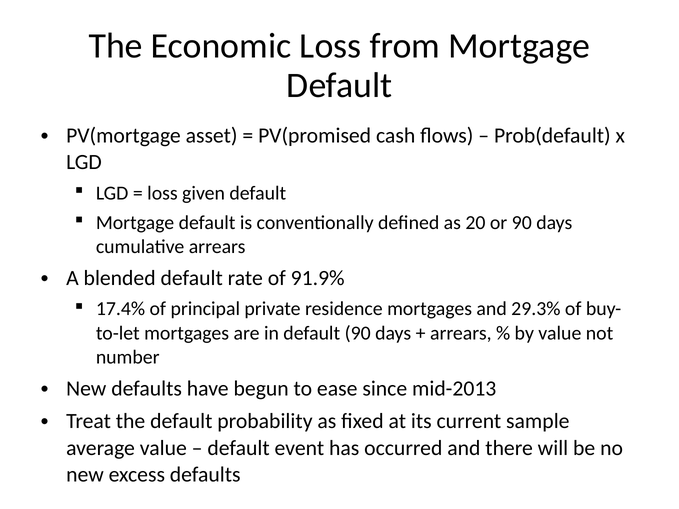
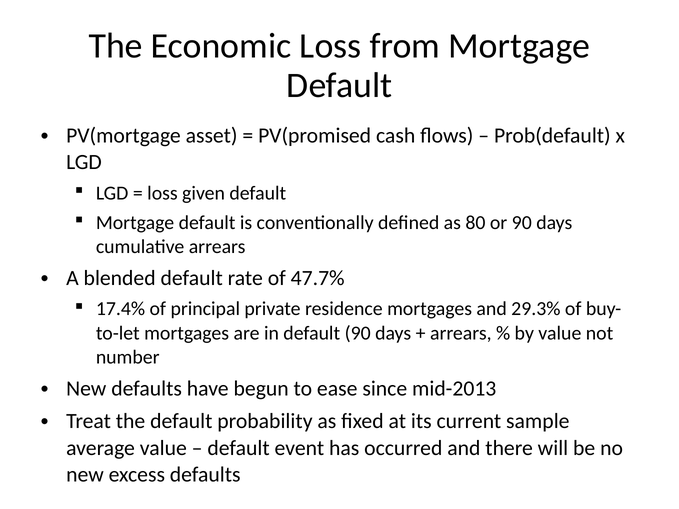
20: 20 -> 80
91.9%: 91.9% -> 47.7%
